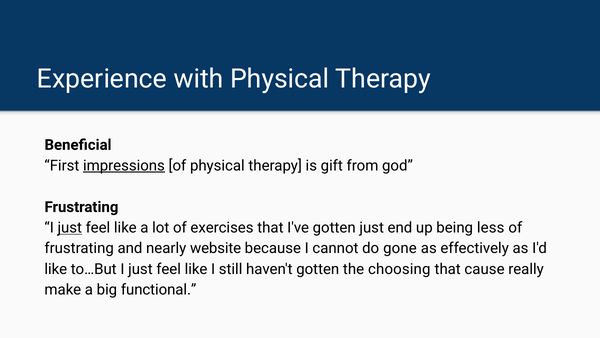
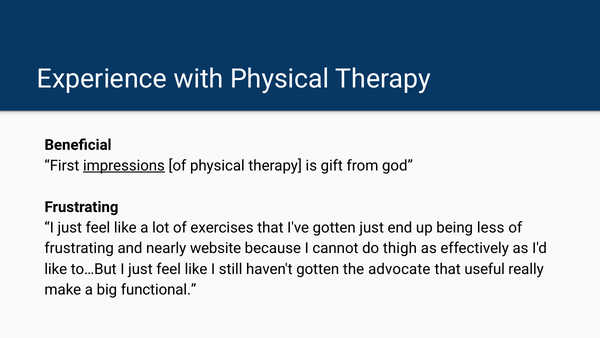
just at (70, 227) underline: present -> none
gone: gone -> thigh
choosing: choosing -> advocate
cause: cause -> useful
